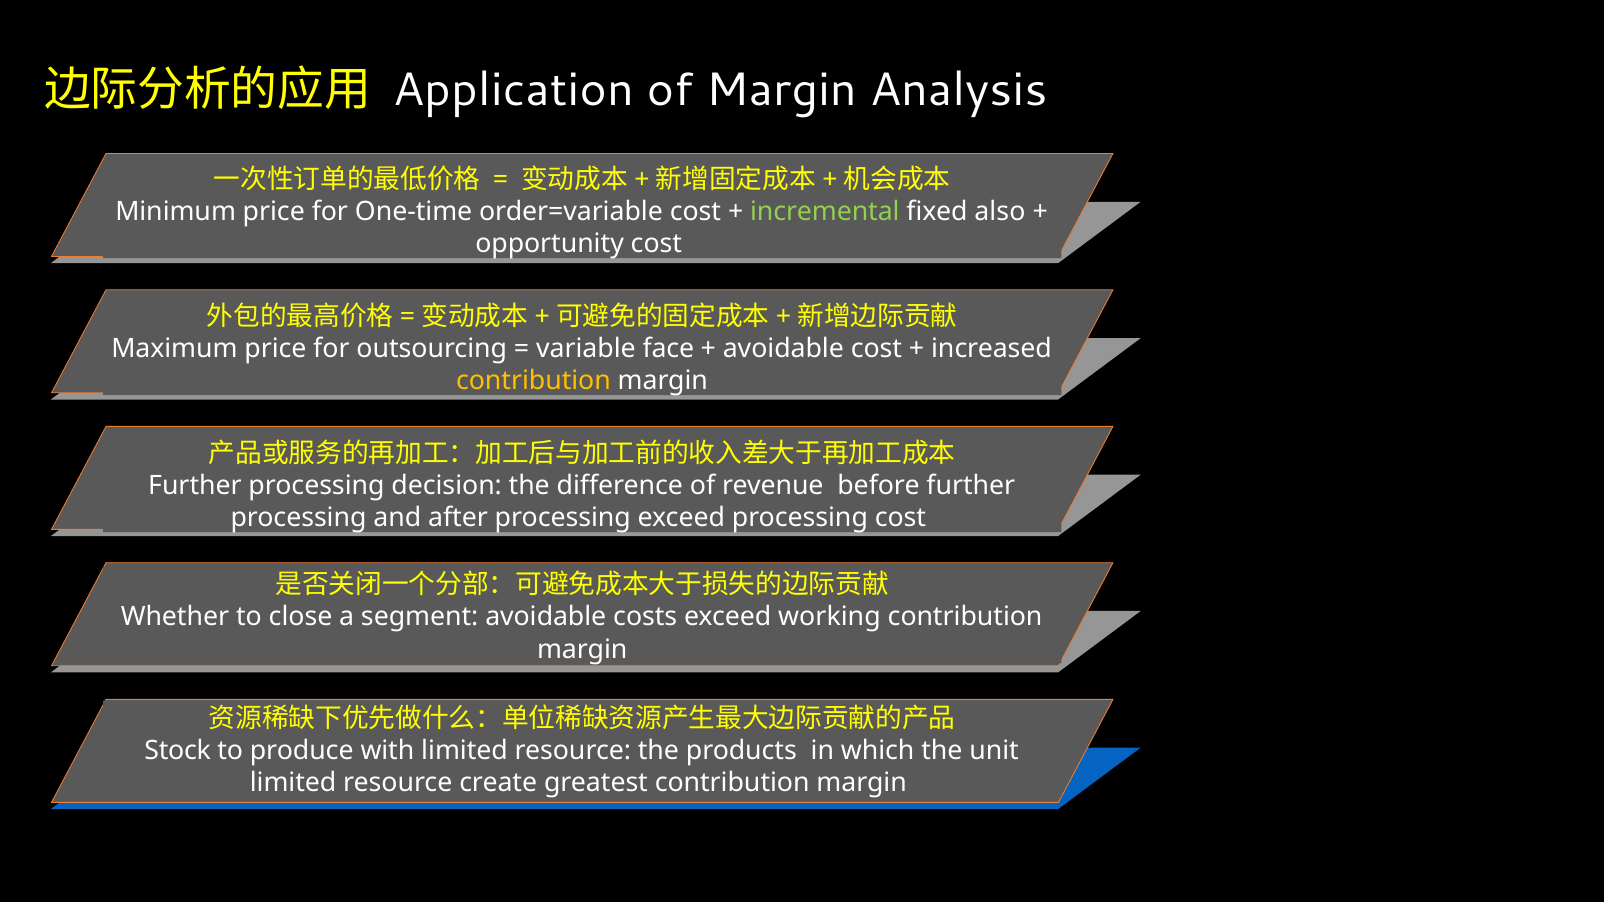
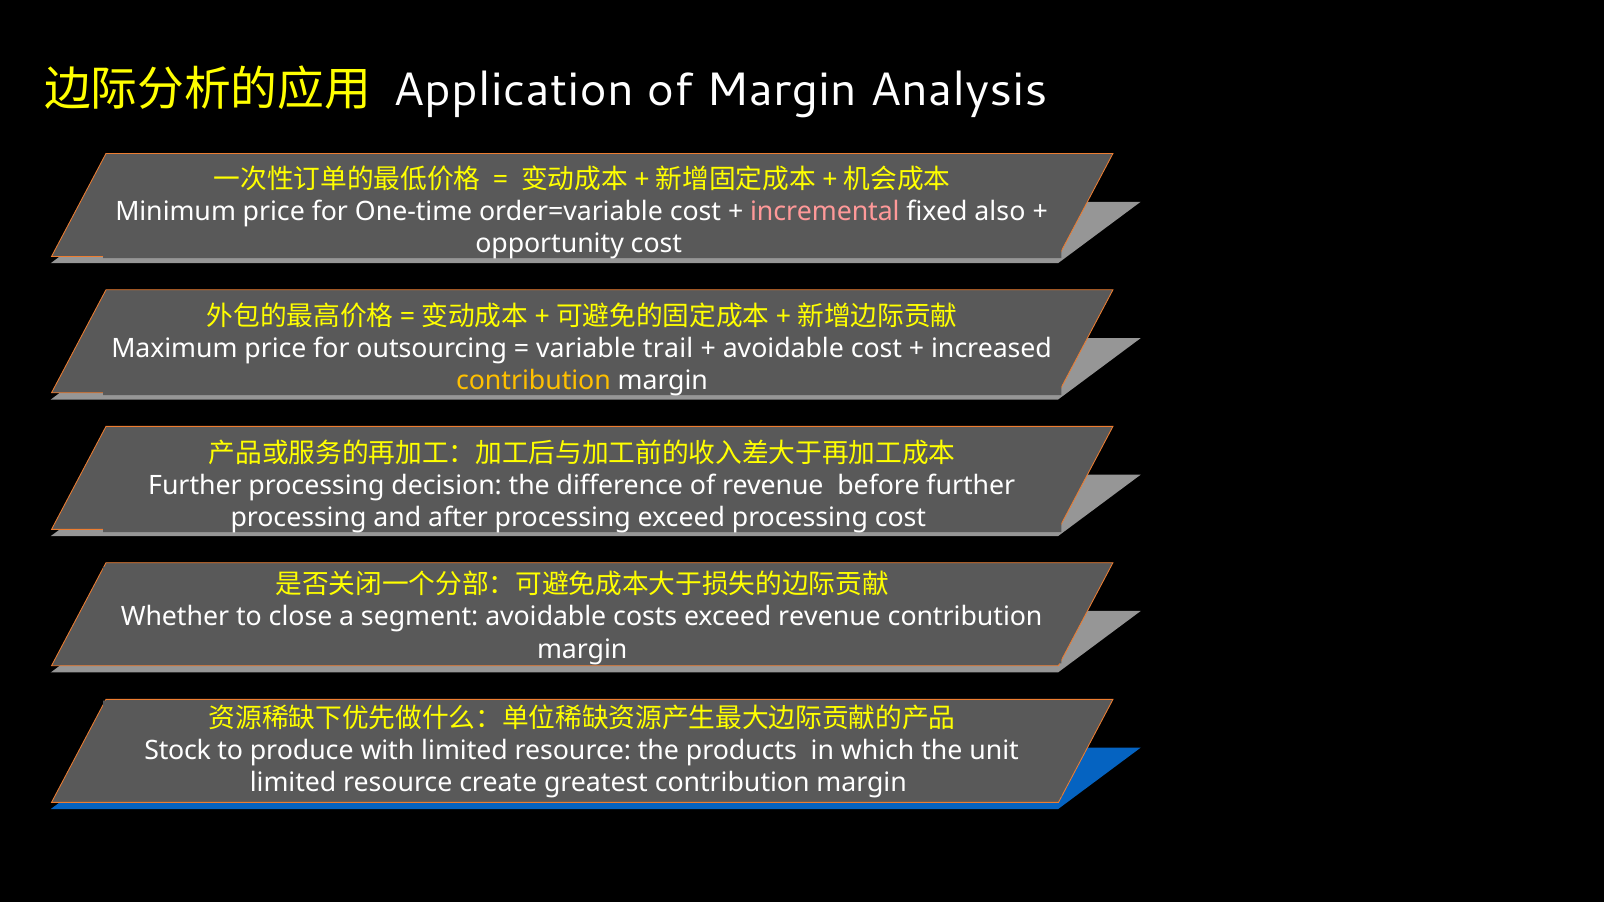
incremental colour: light green -> pink
face: face -> trail
exceed working: working -> revenue
